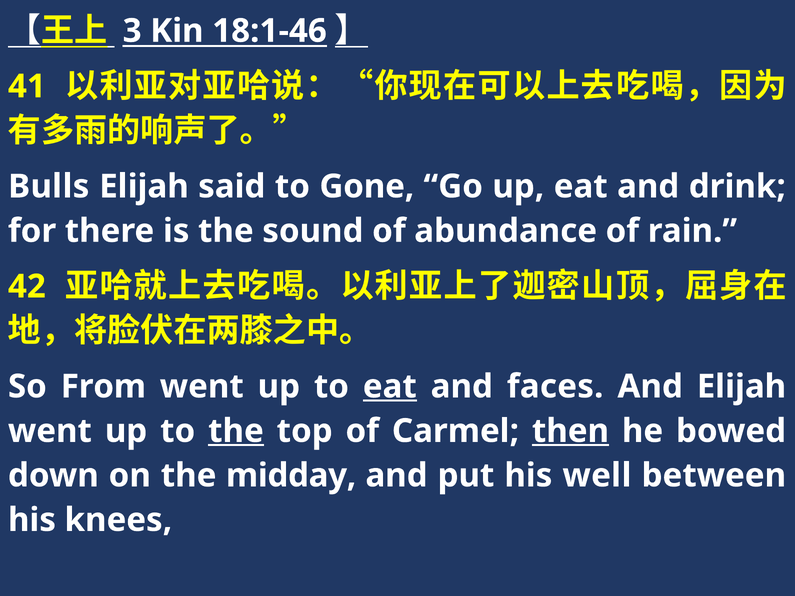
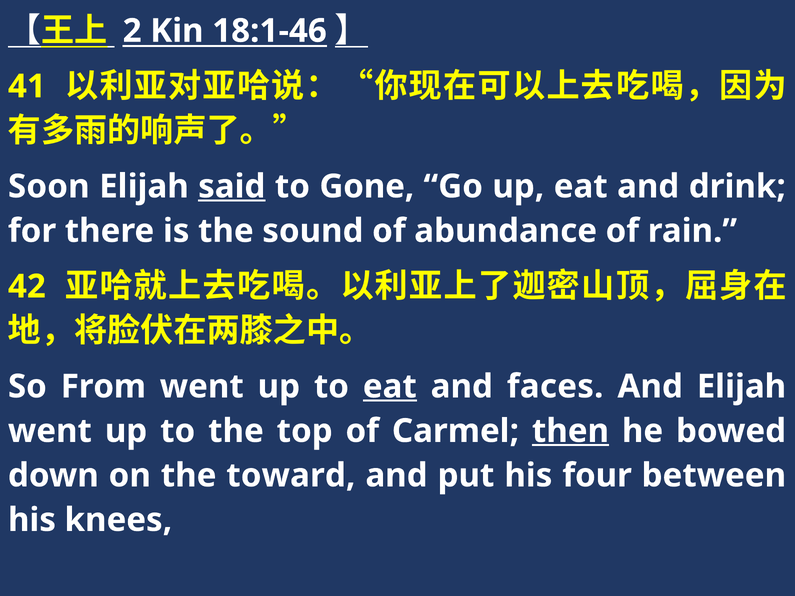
3: 3 -> 2
Bulls: Bulls -> Soon
said underline: none -> present
the at (236, 431) underline: present -> none
midday: midday -> toward
well: well -> four
